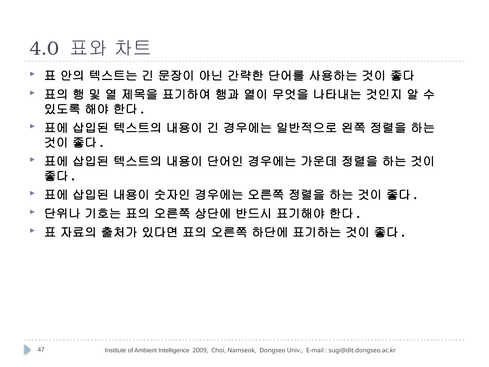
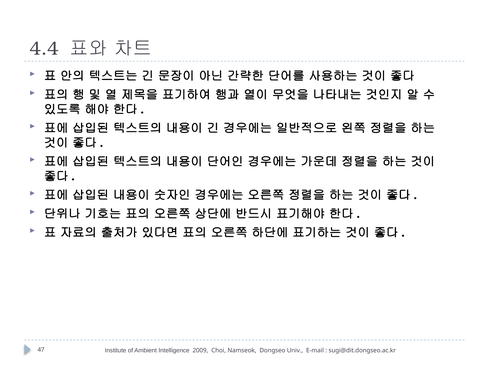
4.0: 4.0 -> 4.4
